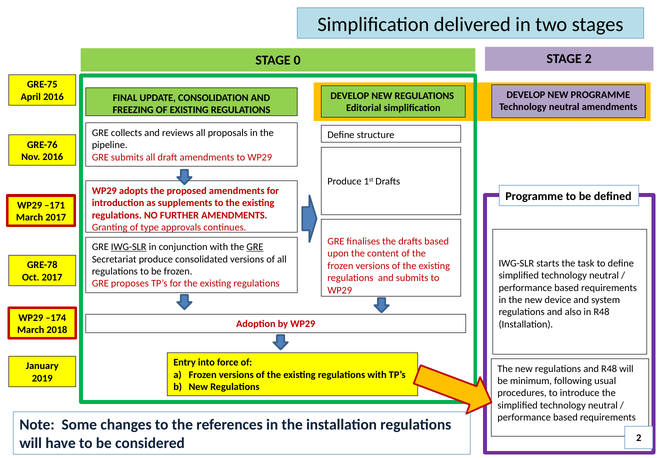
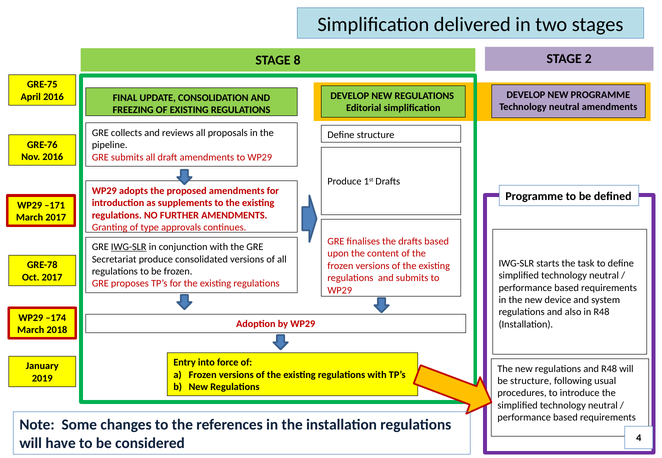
0: 0 -> 8
GRE at (255, 247) underline: present -> none
be minimum: minimum -> structure
considered 2: 2 -> 4
